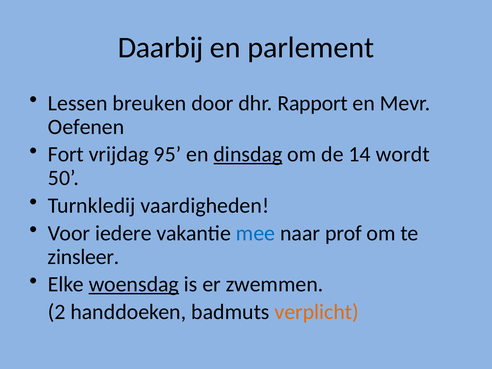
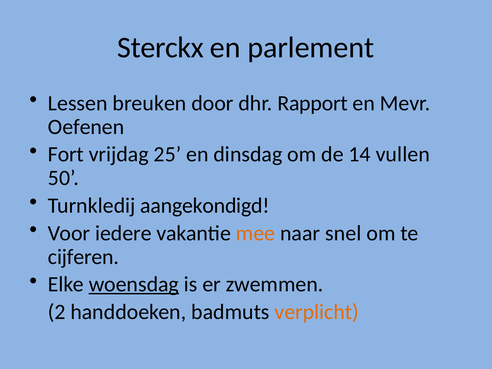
Daarbij: Daarbij -> Sterckx
95: 95 -> 25
dinsdag underline: present -> none
wordt: wordt -> vullen
vaardigheden: vaardigheden -> aangekondigd
mee colour: blue -> orange
prof: prof -> snel
zinsleer: zinsleer -> cijferen
